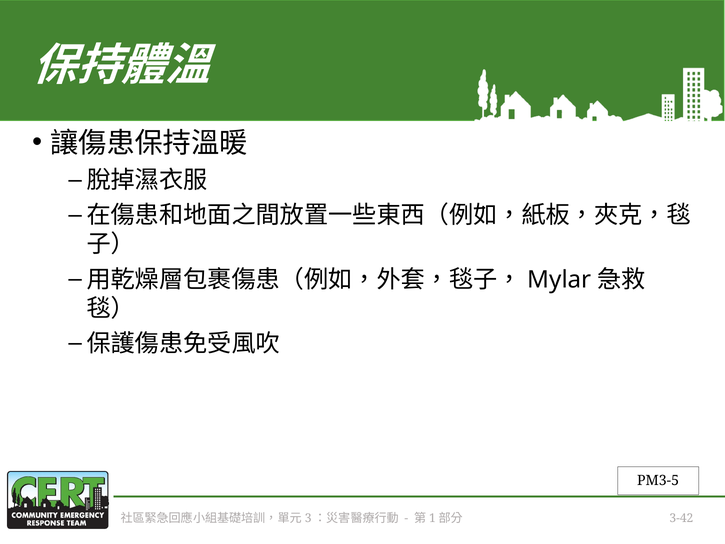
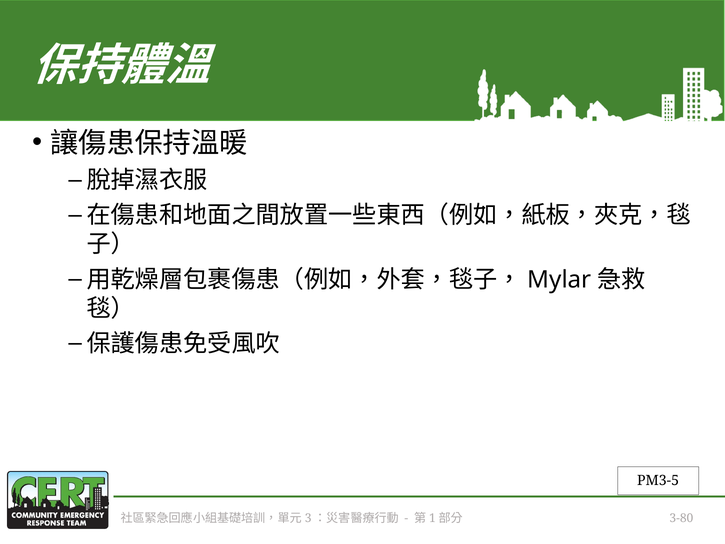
3-42: 3-42 -> 3-80
